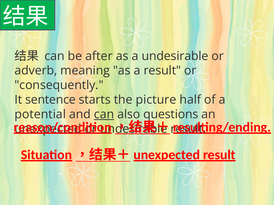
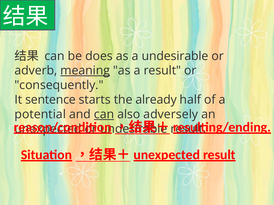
after: after -> does
meaning underline: none -> present
picture: picture -> already
questions: questions -> adversely
